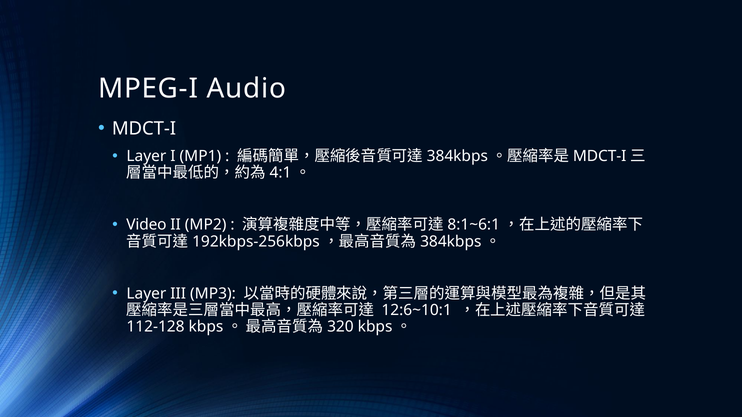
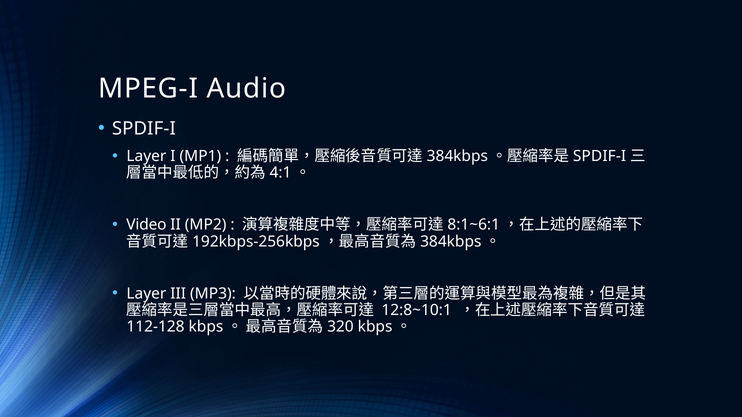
MDCT-I at (144, 129): MDCT-I -> SPDIF-I
MDCT-I at (600, 156): MDCT-I -> SPDIF-I
12:6~10:1: 12:6~10:1 -> 12:8~10:1
